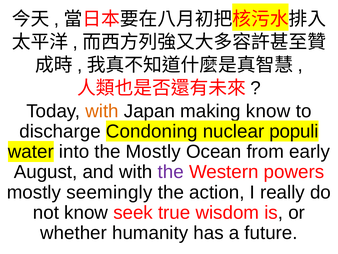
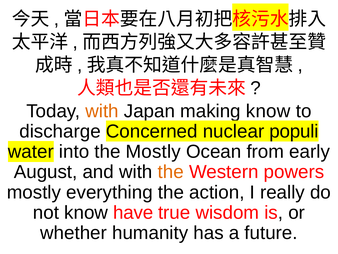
Condoning: Condoning -> Concerned
the at (171, 172) colour: purple -> orange
seemingly: seemingly -> everything
seek: seek -> have
